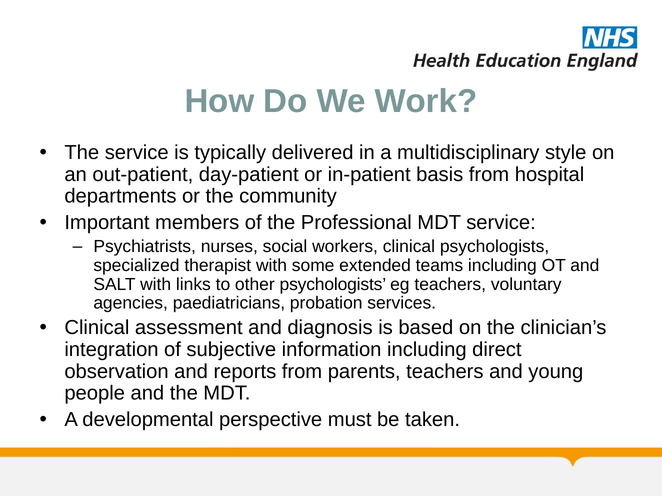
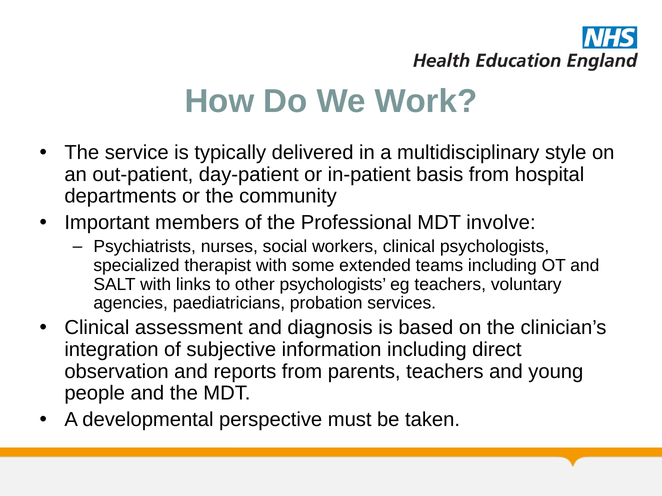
MDT service: service -> involve
